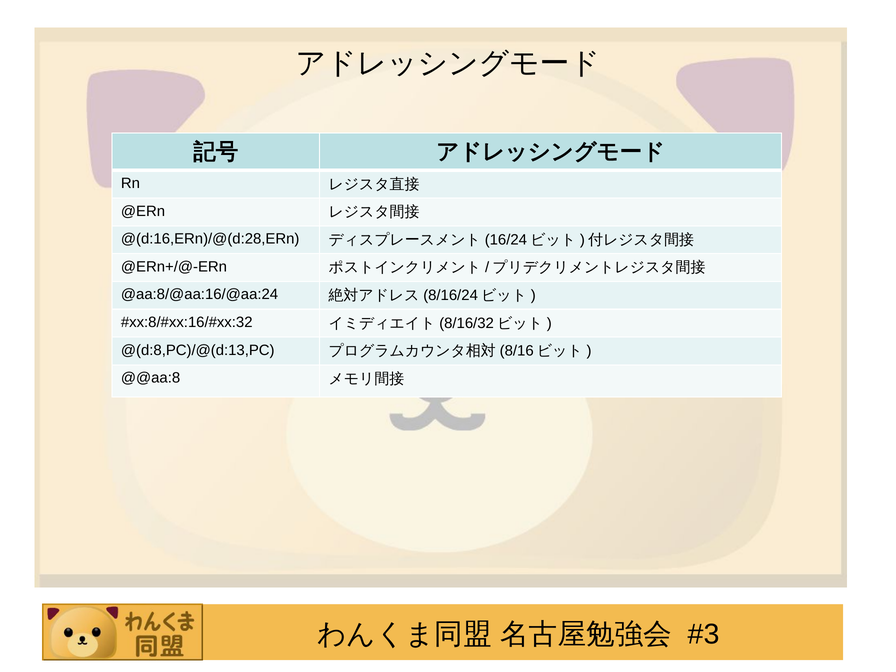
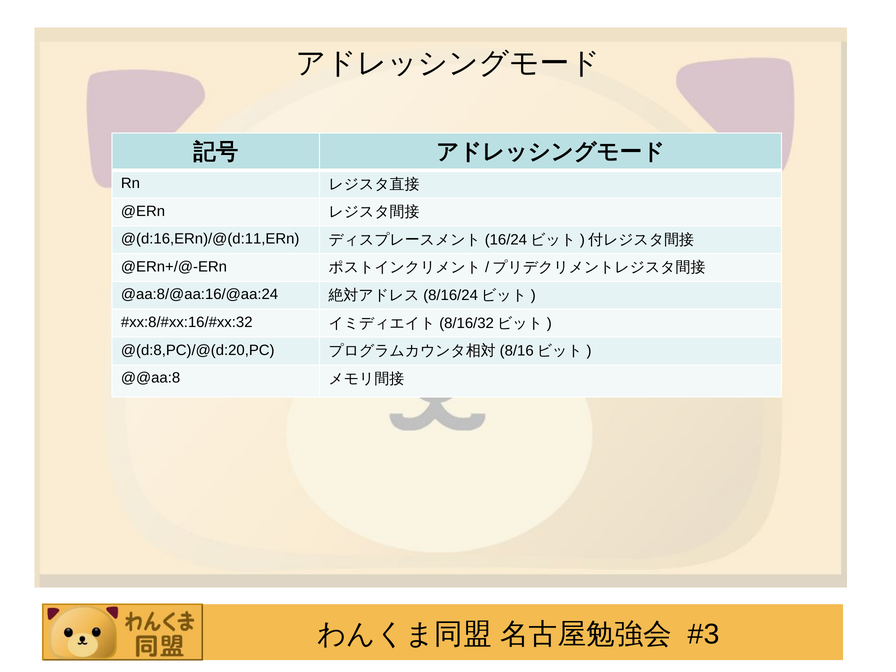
@(d:16,ERn)/@(d:28,ERn: @(d:16,ERn)/@(d:28,ERn -> @(d:16,ERn)/@(d:11,ERn
@(d:8,PC)/@(d:13,PC: @(d:8,PC)/@(d:13,PC -> @(d:8,PC)/@(d:20,PC
